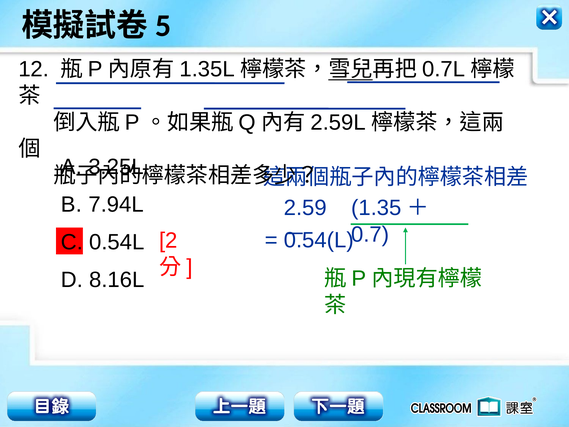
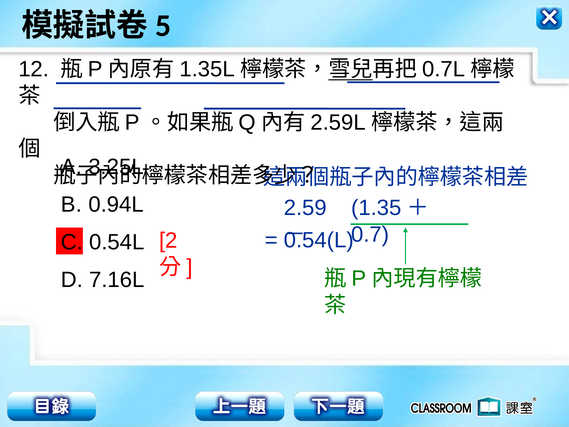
7.94L: 7.94L -> 0.94L
8.16L: 8.16L -> 7.16L
